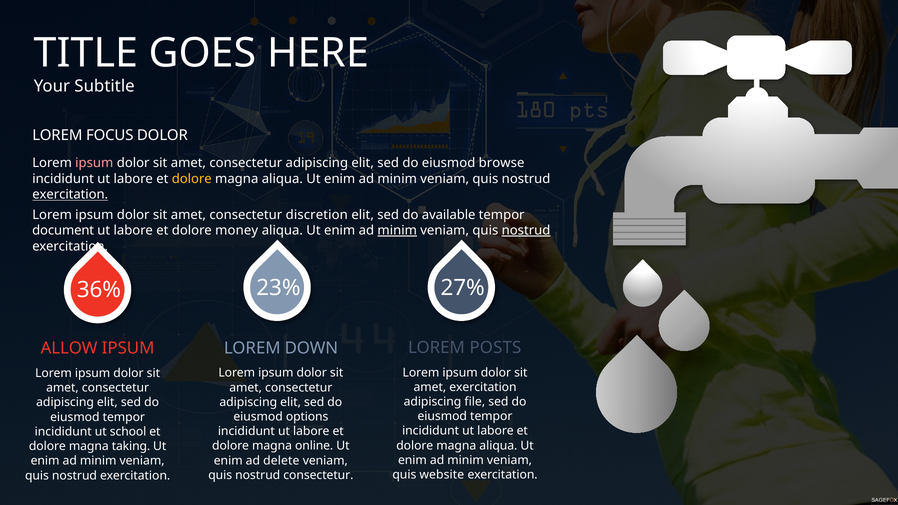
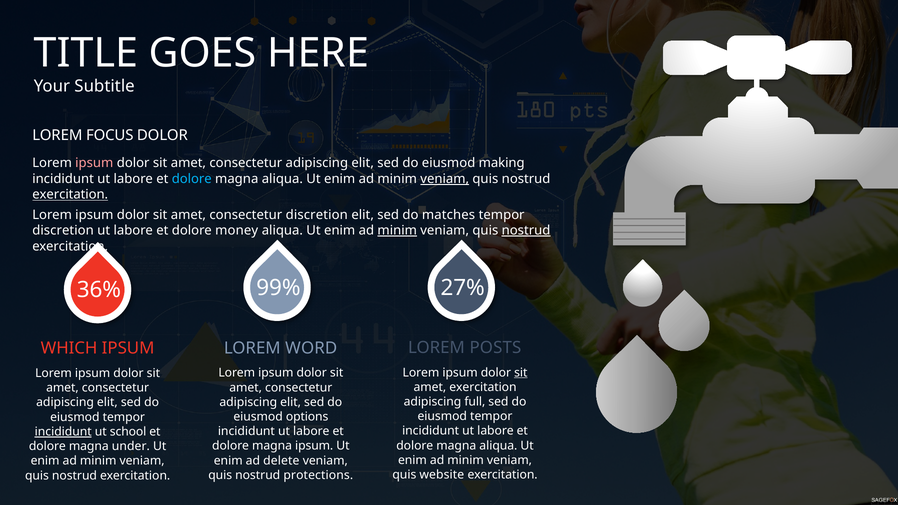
browse: browse -> making
dolore at (192, 179) colour: yellow -> light blue
veniam at (445, 179) underline: none -> present
available: available -> matches
document at (63, 231): document -> discretion
23%: 23% -> 99%
DOWN: DOWN -> WORD
ALLOW: ALLOW -> WHICH
sit at (521, 373) underline: none -> present
file: file -> full
incididunt at (63, 432) underline: none -> present
magna online: online -> ipsum
taking: taking -> under
nostrud consectetur: consectetur -> protections
